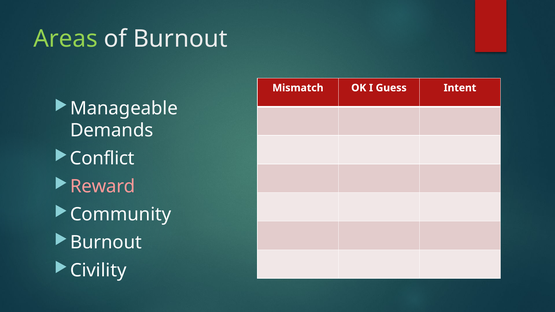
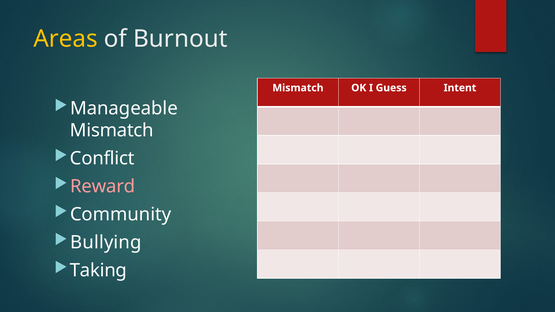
Areas colour: light green -> yellow
Demands at (112, 131): Demands -> Mismatch
Burnout at (106, 243): Burnout -> Bullying
Civility: Civility -> Taking
